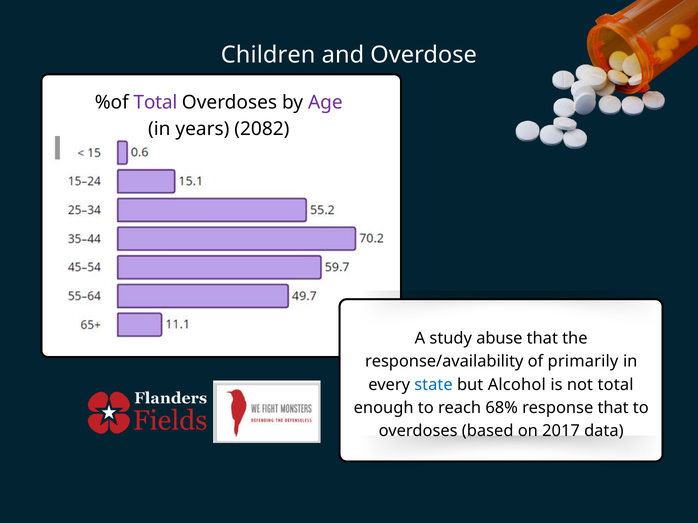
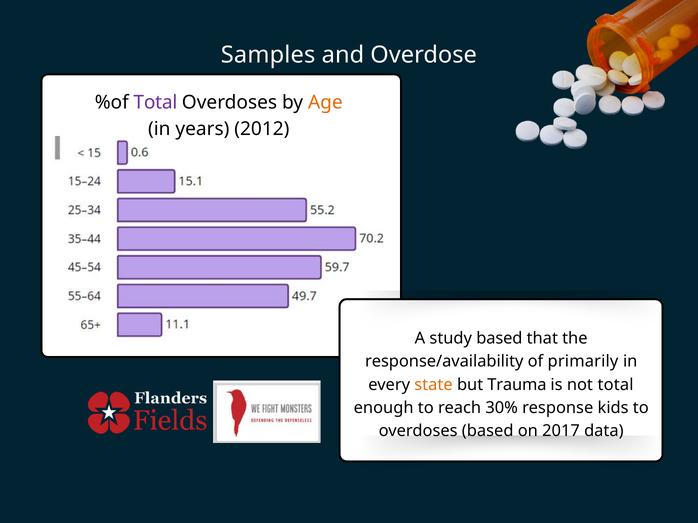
Children: Children -> Samples
Age colour: purple -> orange
2082: 2082 -> 2012
study abuse: abuse -> based
state colour: blue -> orange
Alcohol: Alcohol -> Trauma
68%: 68% -> 30%
response that: that -> kids
